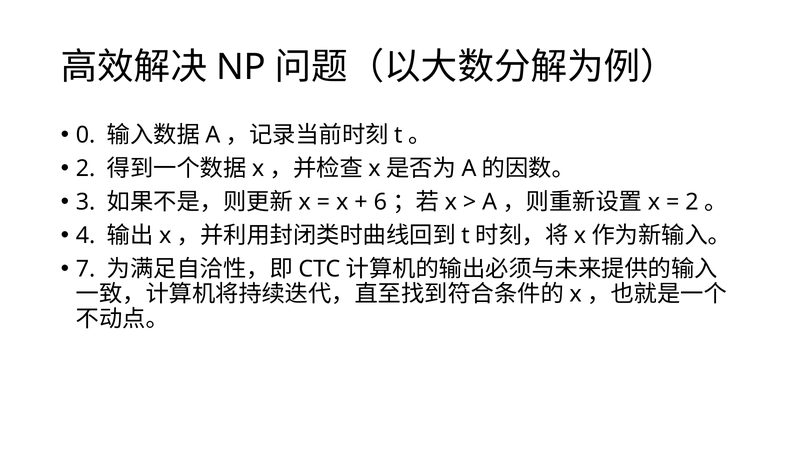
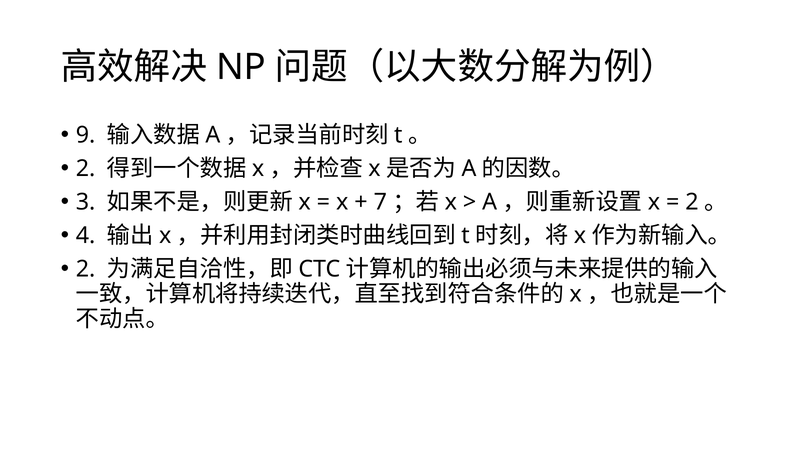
0: 0 -> 9
6: 6 -> 7
7 at (86, 269): 7 -> 2
